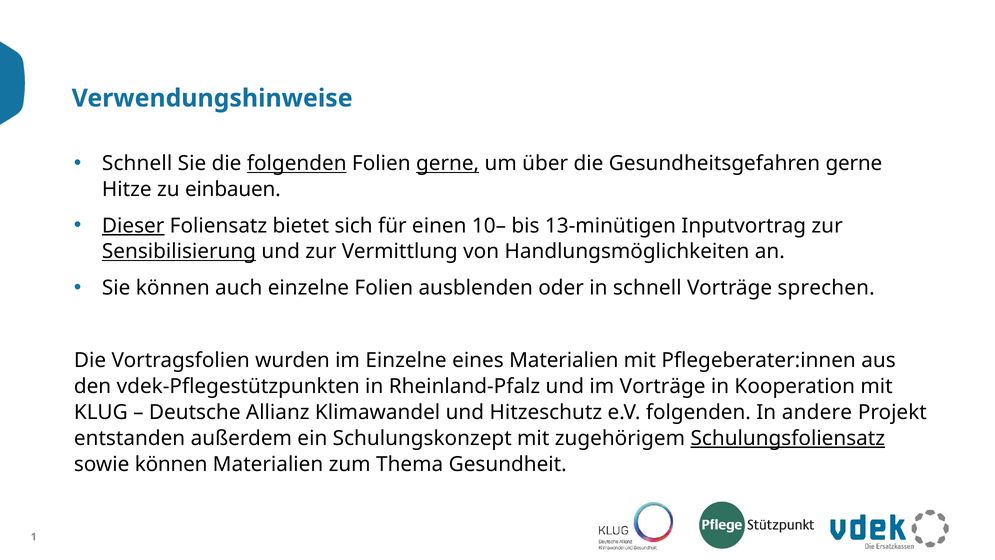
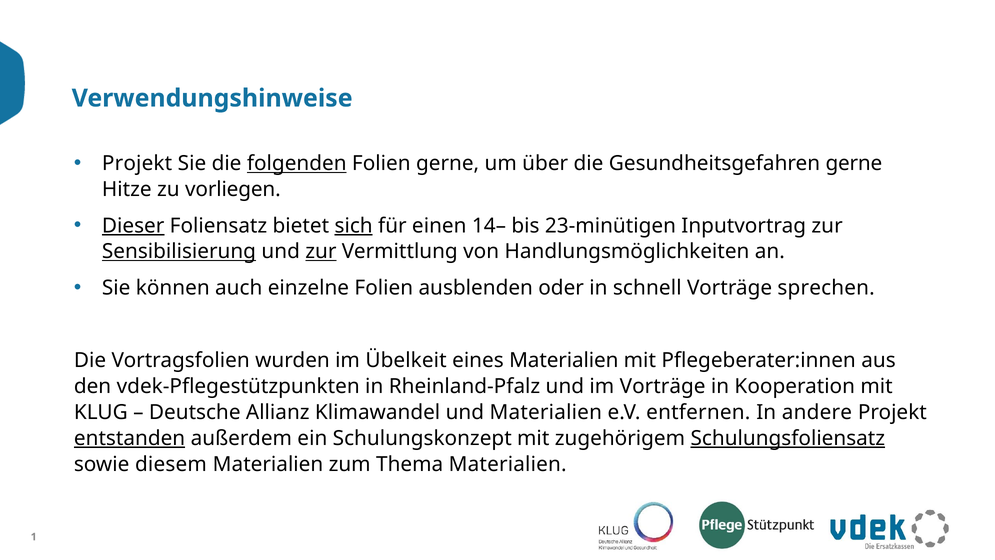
Schnell at (137, 163): Schnell -> Projekt
gerne at (448, 163) underline: present -> none
einbauen: einbauen -> vorliegen
sich underline: none -> present
10–: 10– -> 14–
13-minütigen: 13-minütigen -> 23-minütigen
zur at (321, 251) underline: none -> present
im Einzelne: Einzelne -> Übelkeit
und Hitzeschutz: Hitzeschutz -> Materialien
e.V folgenden: folgenden -> entfernen
entstanden underline: none -> present
sowie können: können -> diesem
Thema Gesundheit: Gesundheit -> Materialien
